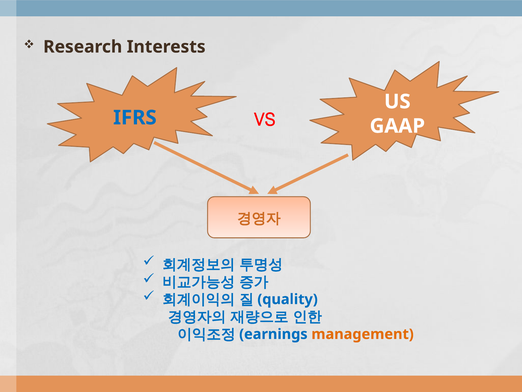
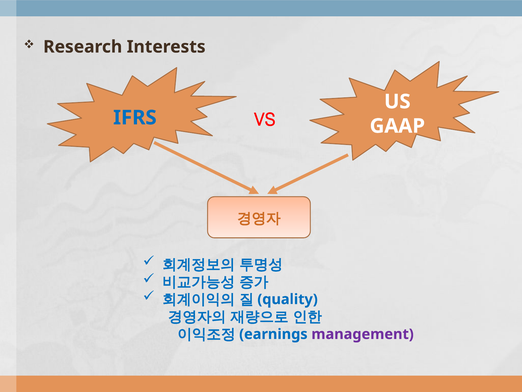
management colour: orange -> purple
